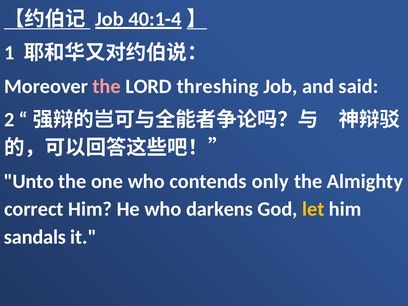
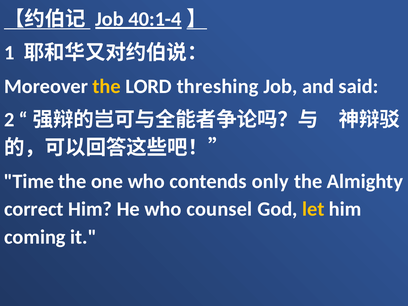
the at (107, 86) colour: pink -> yellow
Unto: Unto -> Time
darkens: darkens -> counsel
sandals: sandals -> coming
